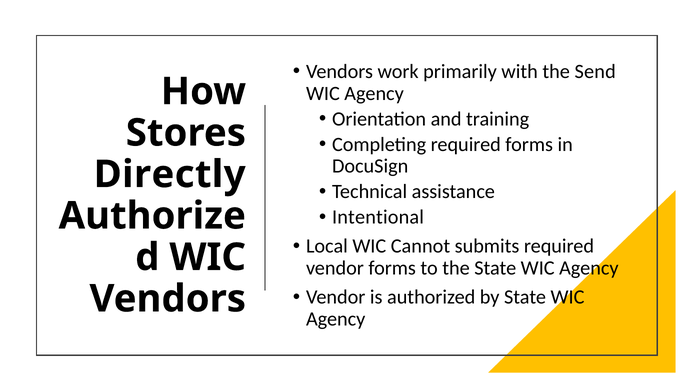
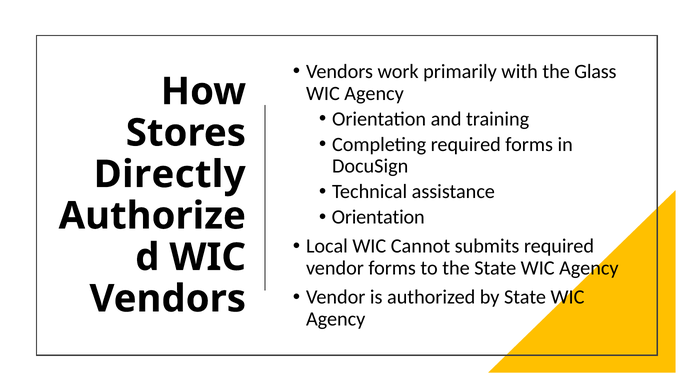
Send: Send -> Glass
Intentional at (378, 217): Intentional -> Orientation
